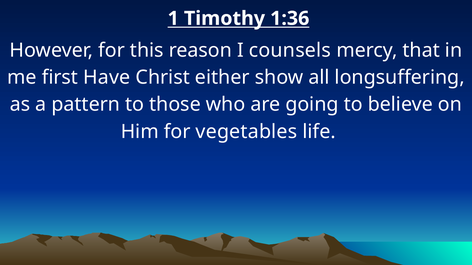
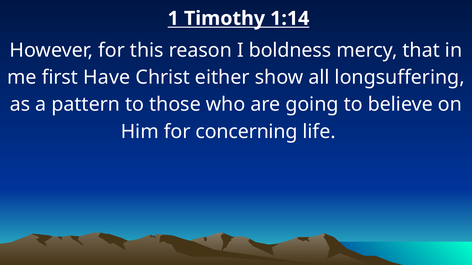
1:36: 1:36 -> 1:14
counsels: counsels -> boldness
vegetables: vegetables -> concerning
